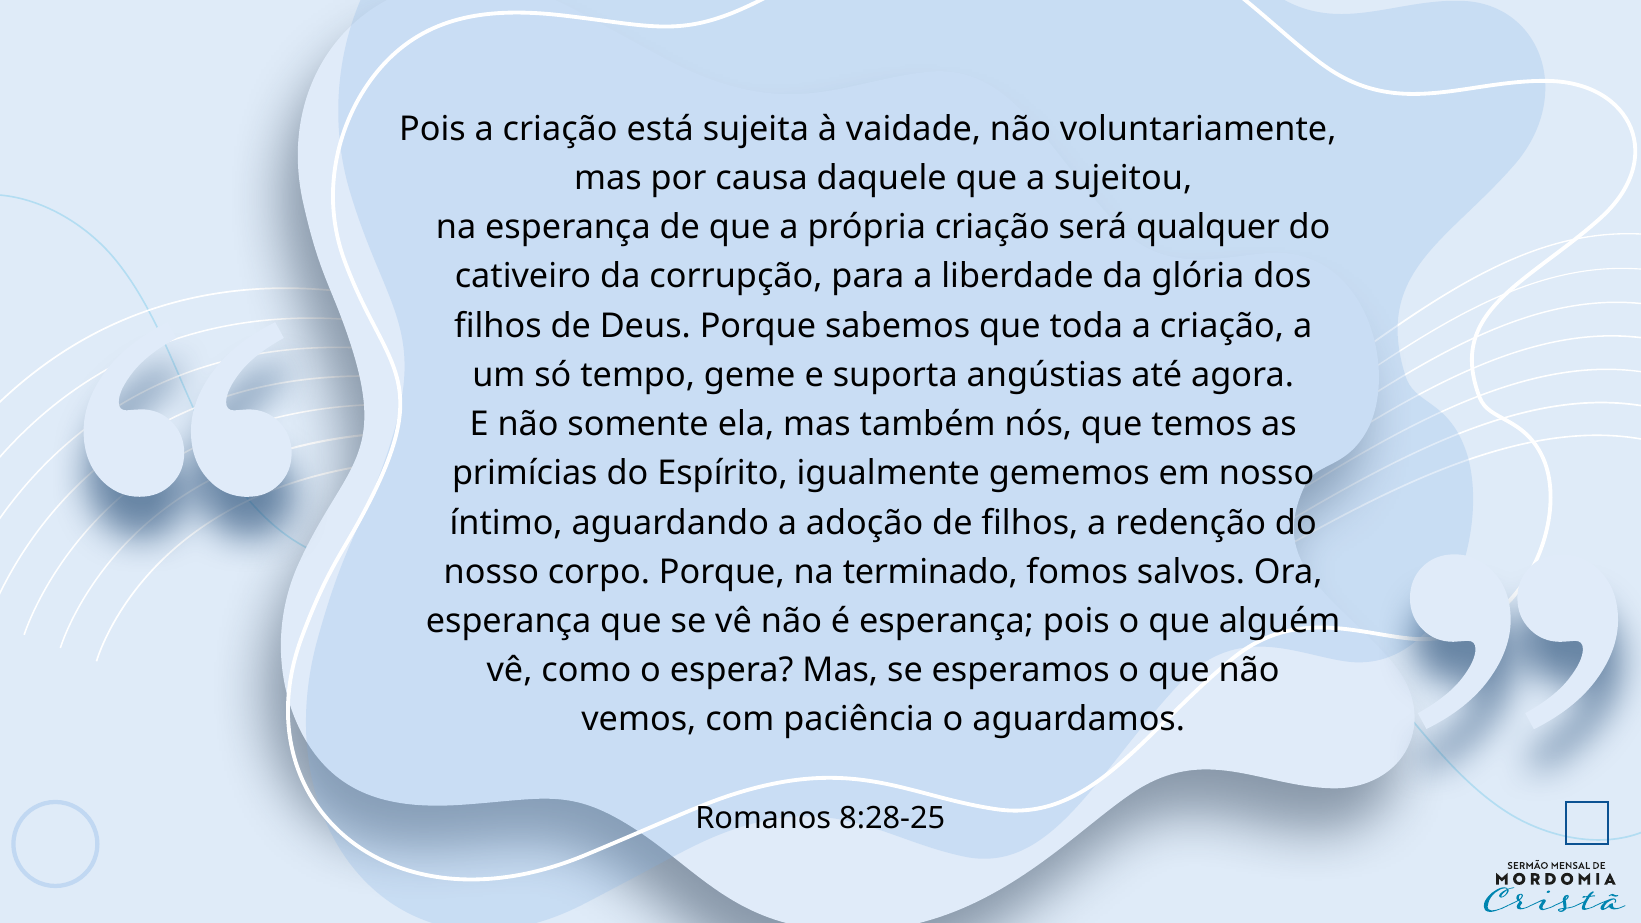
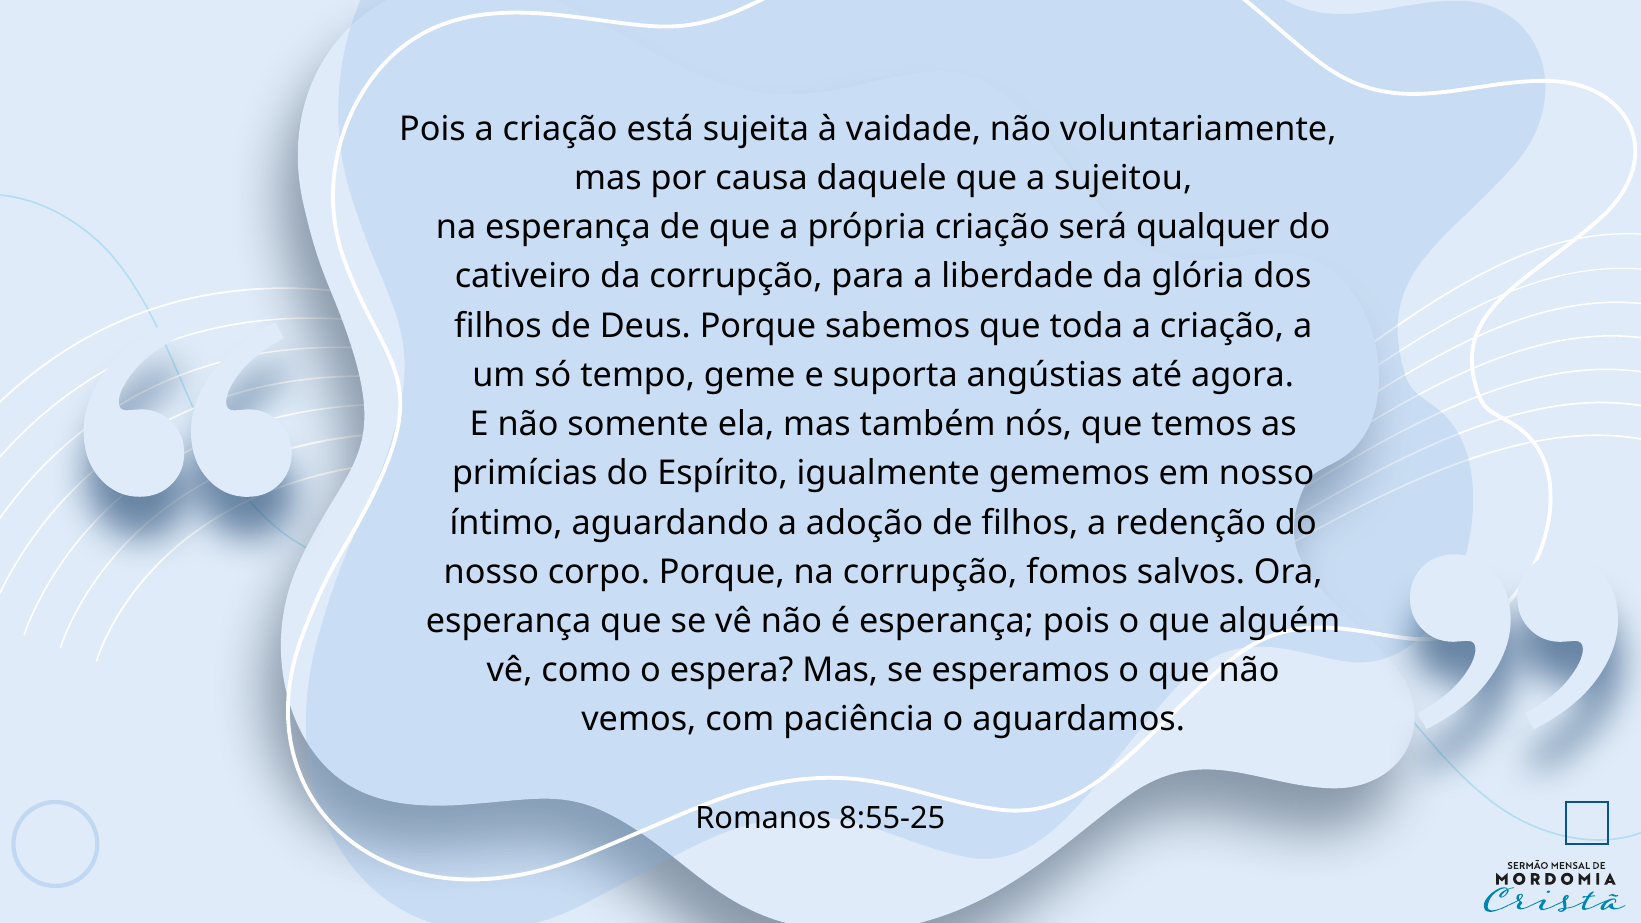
na terminado: terminado -> corrupção
8:28-25: 8:28-25 -> 8:55-25
